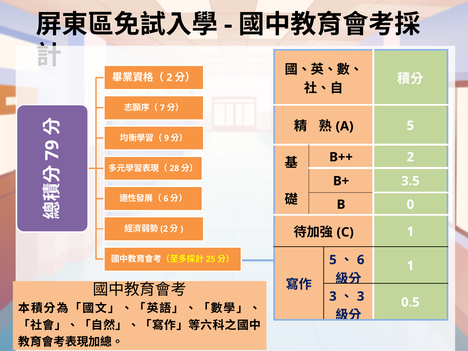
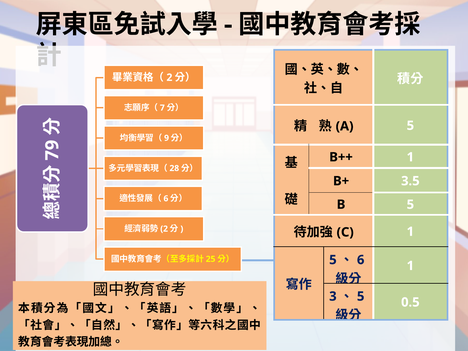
B++ 2: 2 -> 1
B 0: 0 -> 5
3 at (361, 296): 3 -> 5
